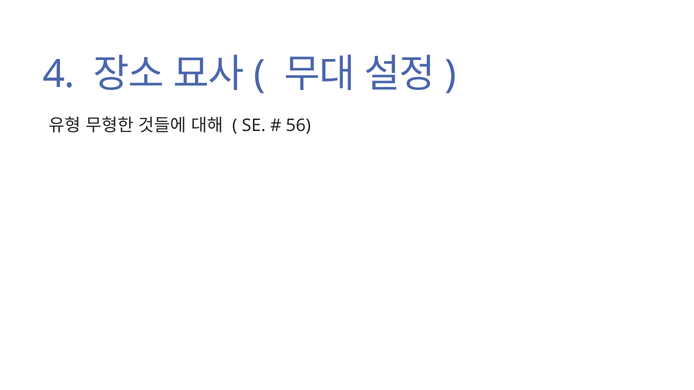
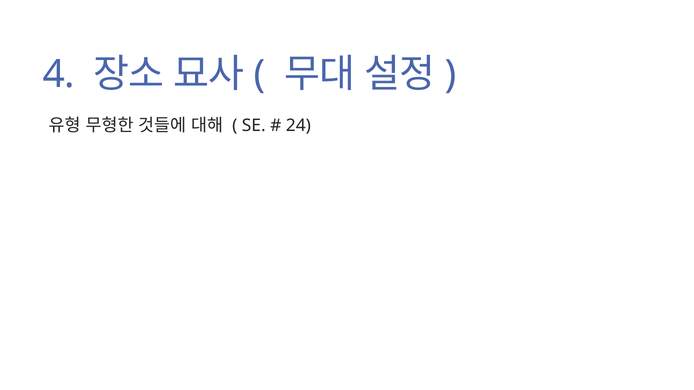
56: 56 -> 24
